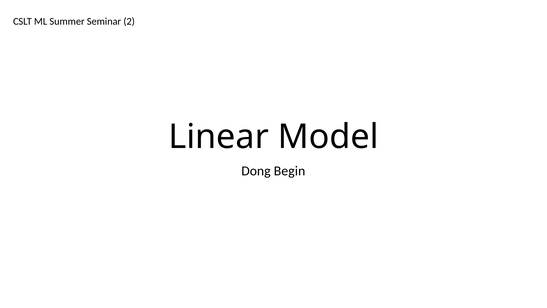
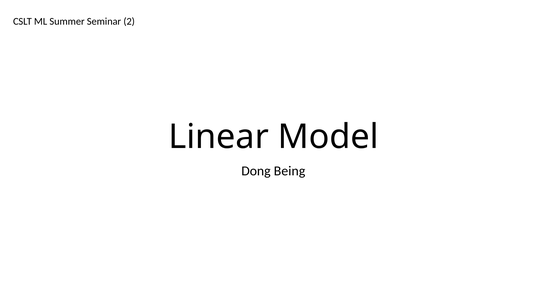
Begin: Begin -> Being
